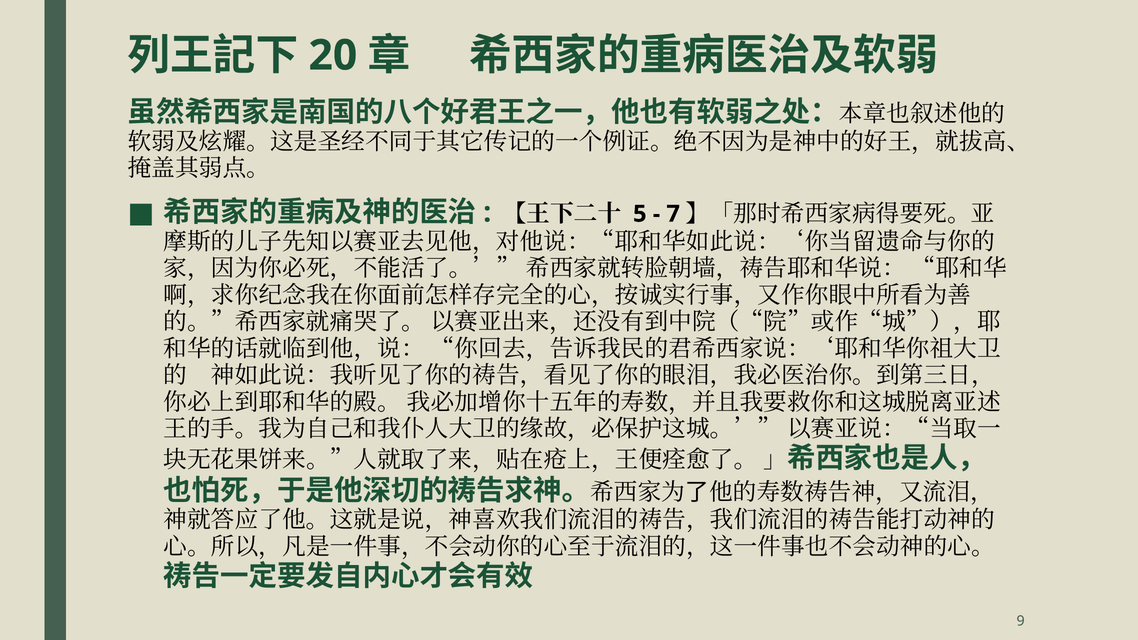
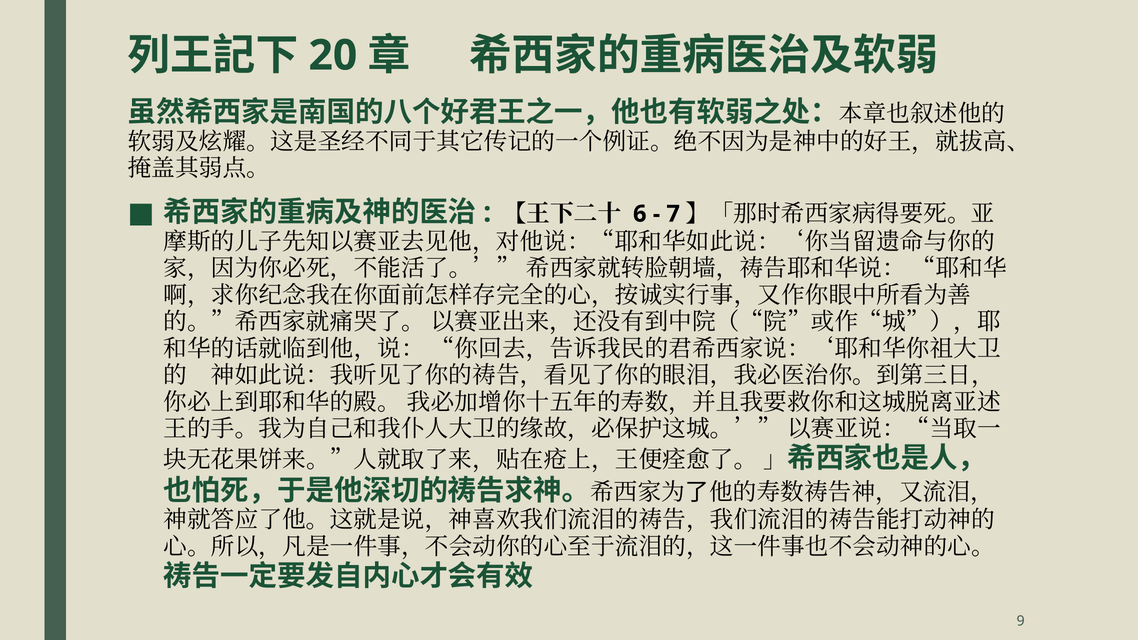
5: 5 -> 6
